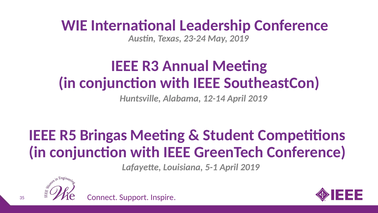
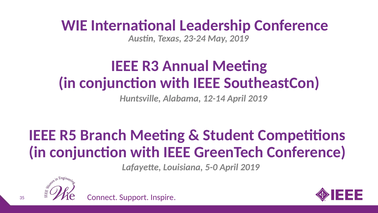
Bringas: Bringas -> Branch
5-1: 5-1 -> 5-0
